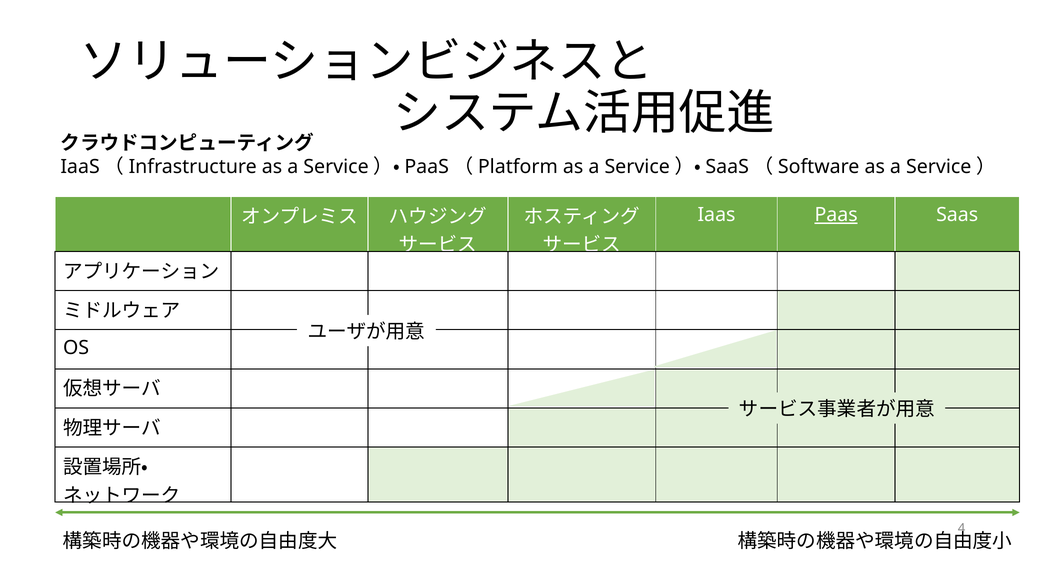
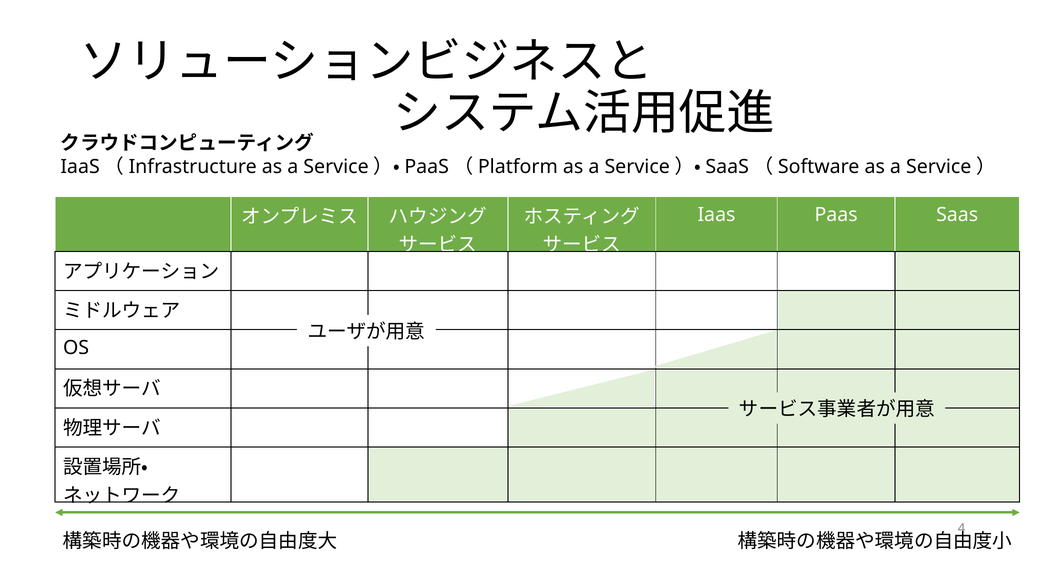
Paas underline: present -> none
